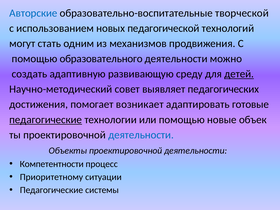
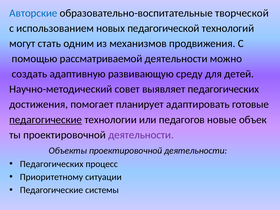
образовательного: образовательного -> рассматриваемой
детей underline: present -> none
возникает: возникает -> планирует
или помощью: помощью -> педагогов
деятельности at (141, 135) colour: blue -> purple
Компетентности at (52, 164): Компетентности -> Педагогических
